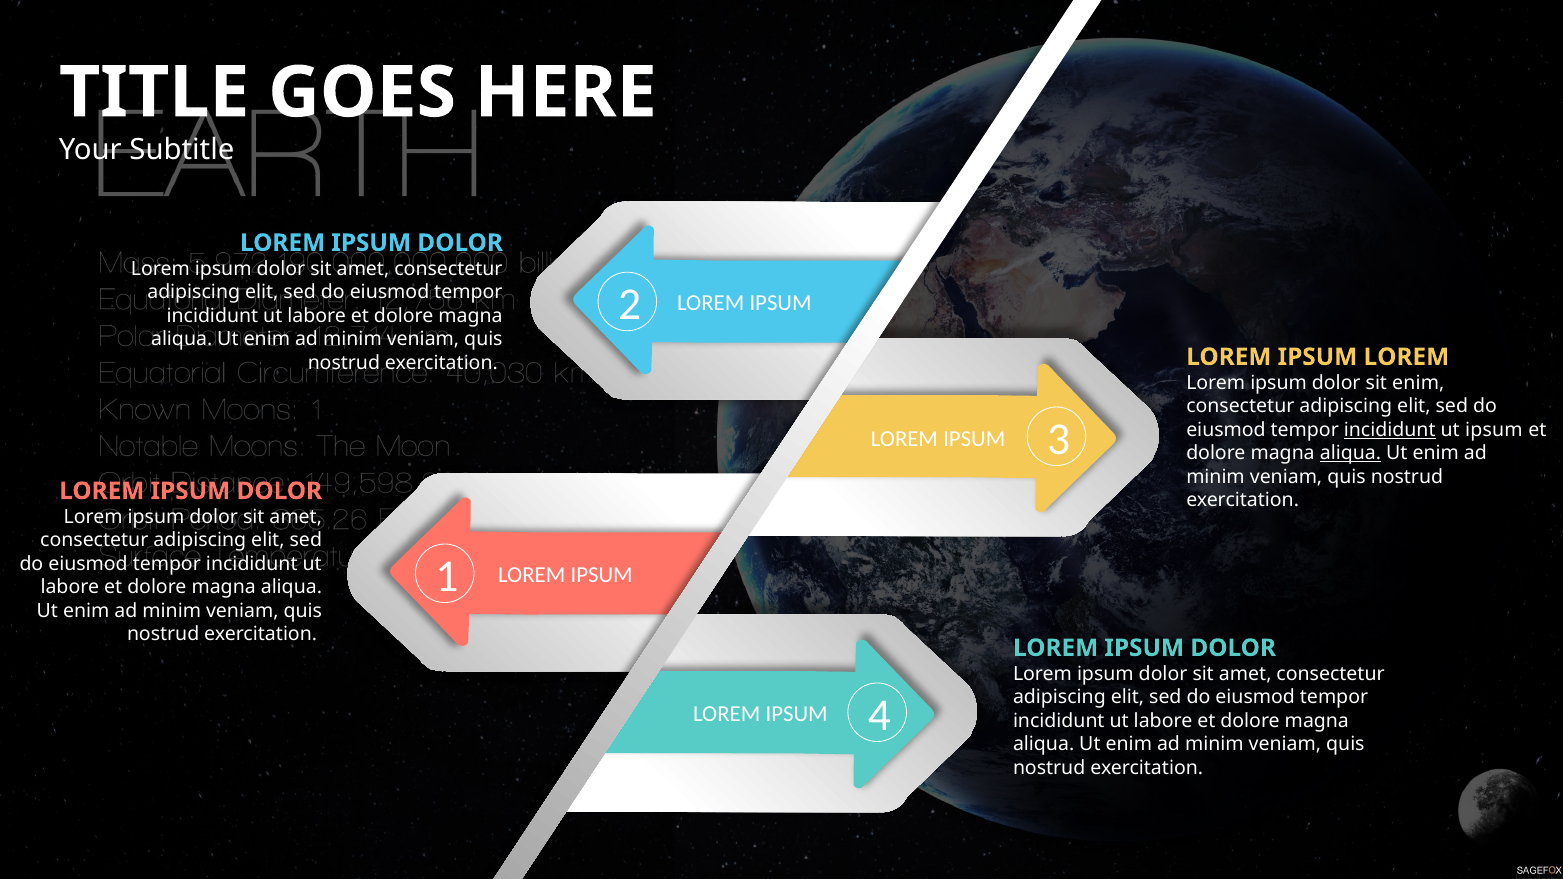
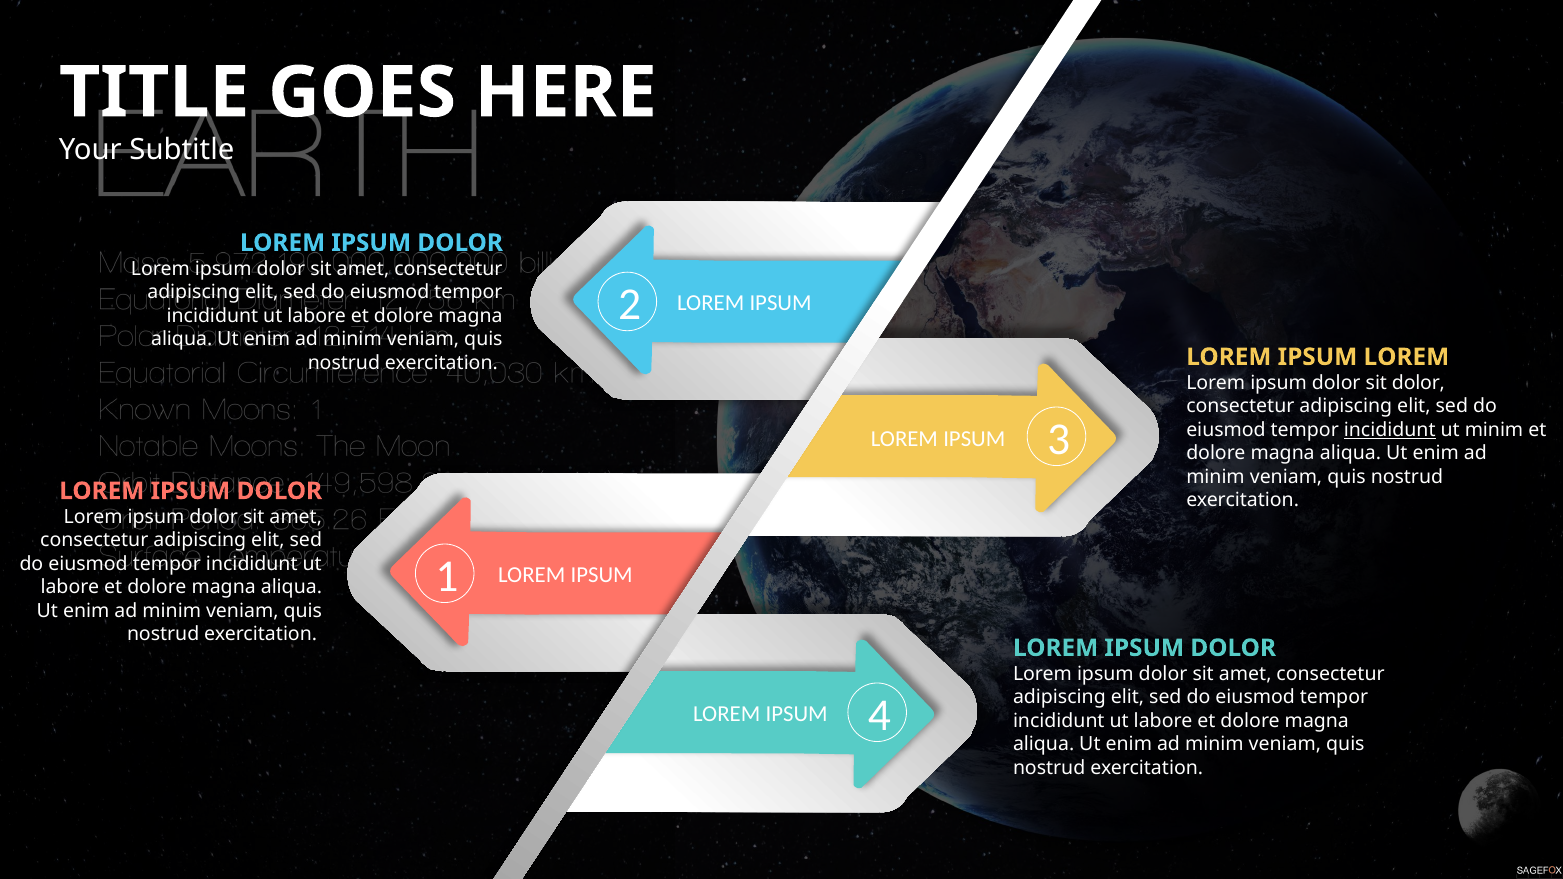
sit enim: enim -> dolor
ut ipsum: ipsum -> minim
aliqua at (1351, 453) underline: present -> none
